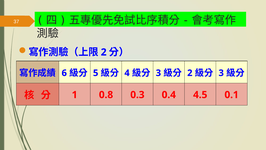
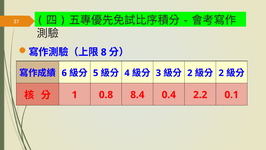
2 at (104, 52): 2 -> 8
3 at (221, 73): 3 -> 2
0.3: 0.3 -> 8.4
4.5: 4.5 -> 2.2
